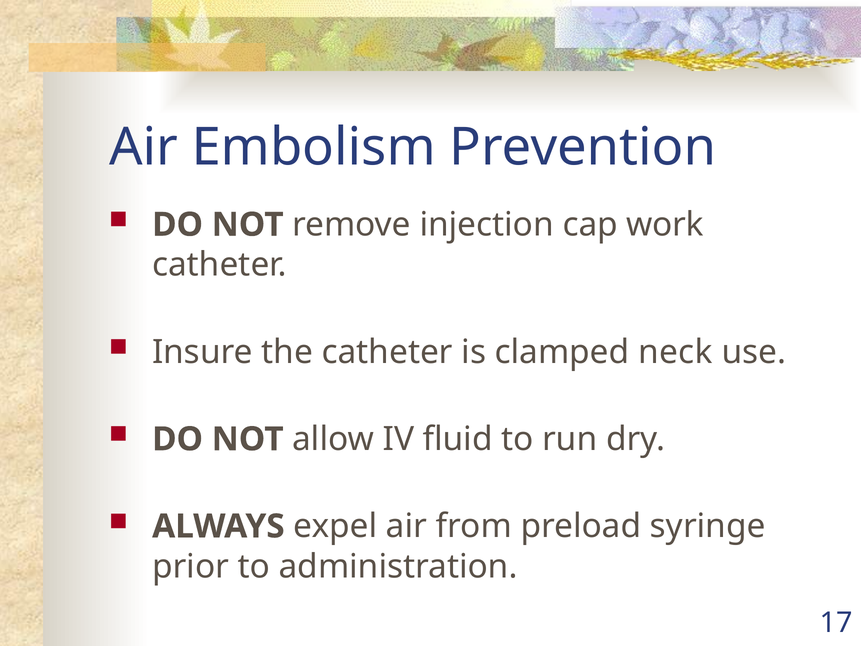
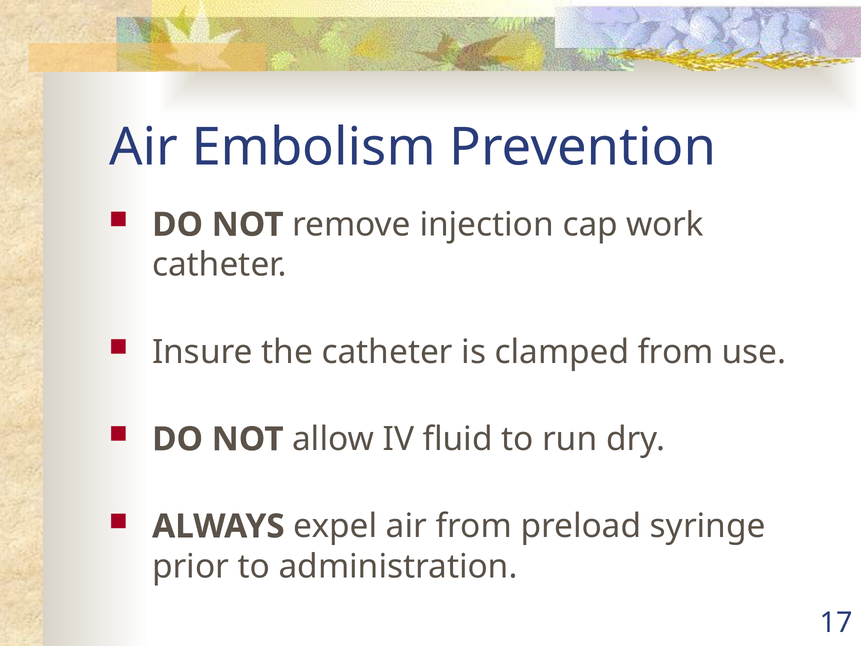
clamped neck: neck -> from
